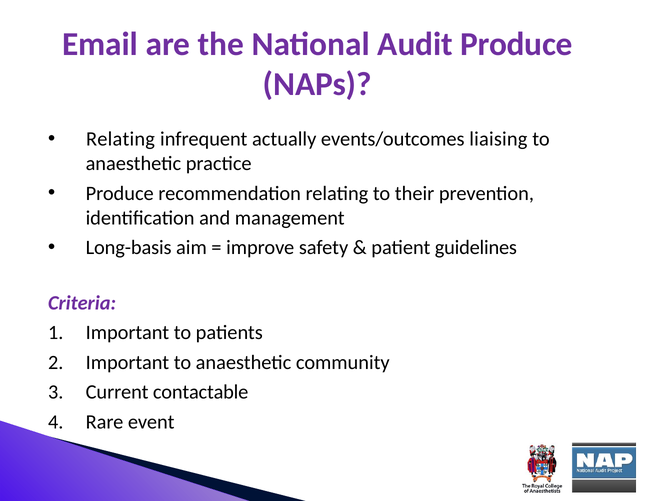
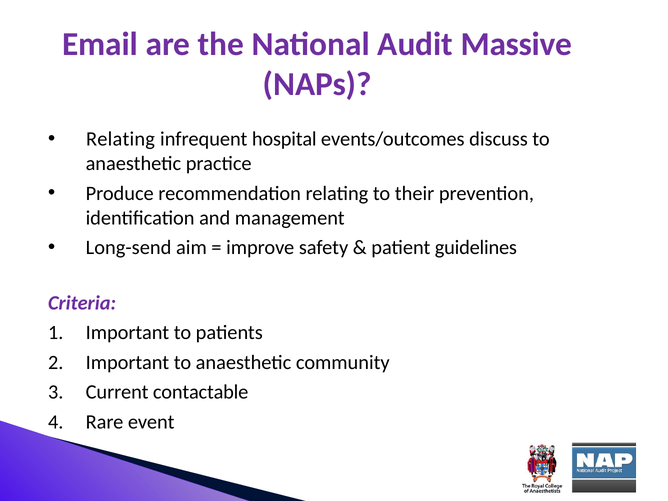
Audit Produce: Produce -> Massive
actually: actually -> hospital
liaising: liaising -> discuss
Long-basis: Long-basis -> Long-send
